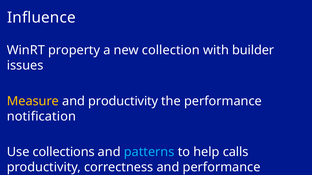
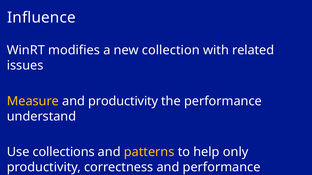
property: property -> modifies
builder: builder -> related
notification: notification -> understand
patterns colour: light blue -> yellow
calls: calls -> only
